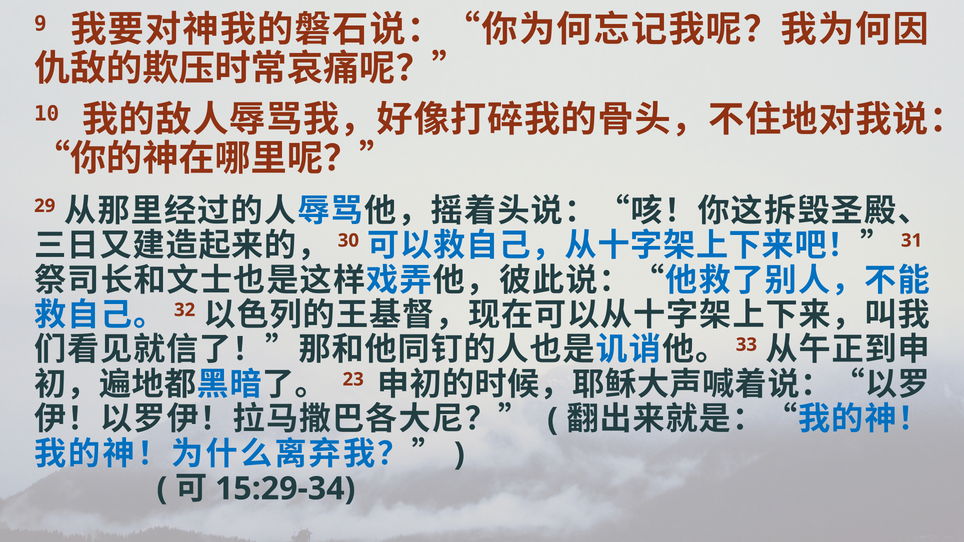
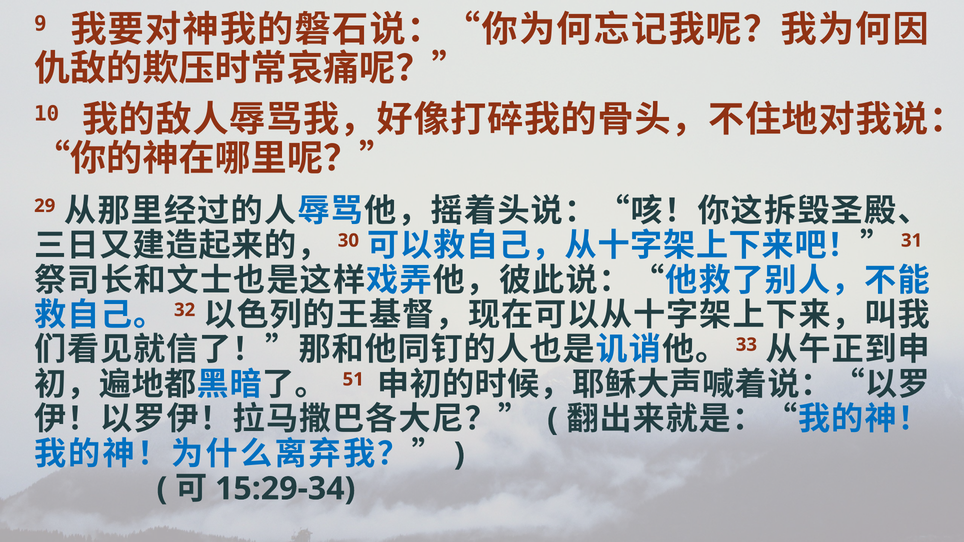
23: 23 -> 51
